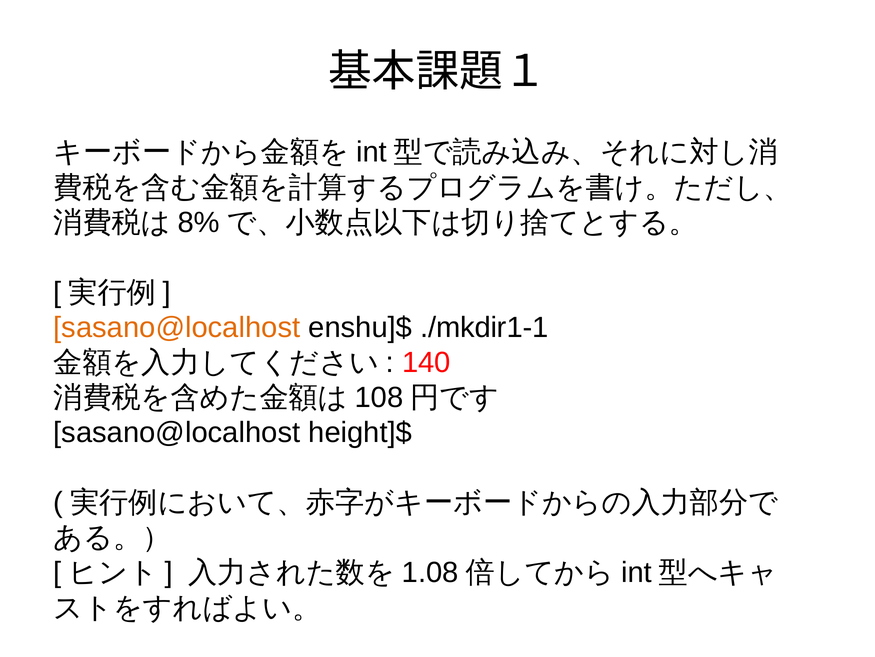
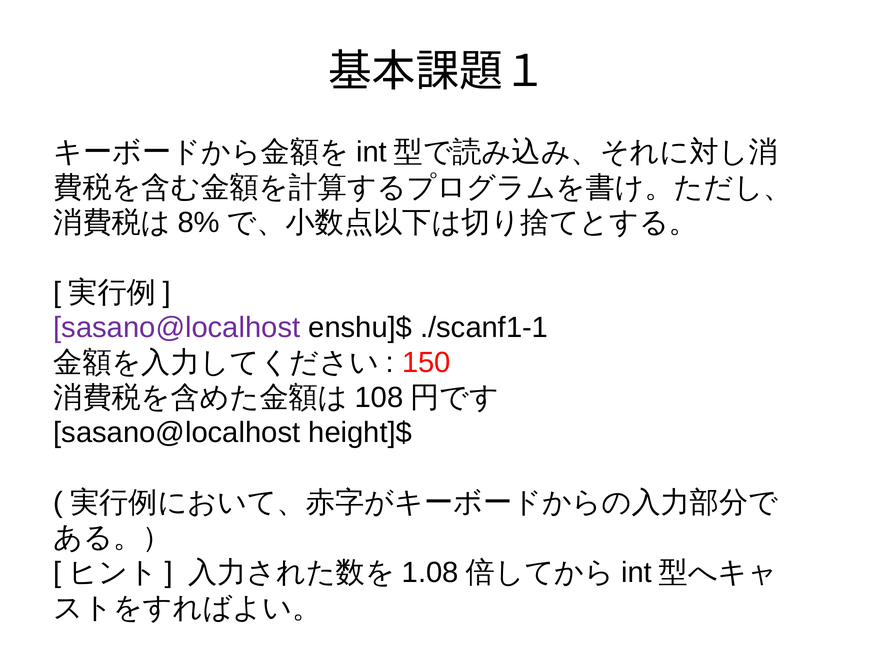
sasano@localhost at (177, 327) colour: orange -> purple
./mkdir1-1: ./mkdir1-1 -> ./scanf1-1
140: 140 -> 150
